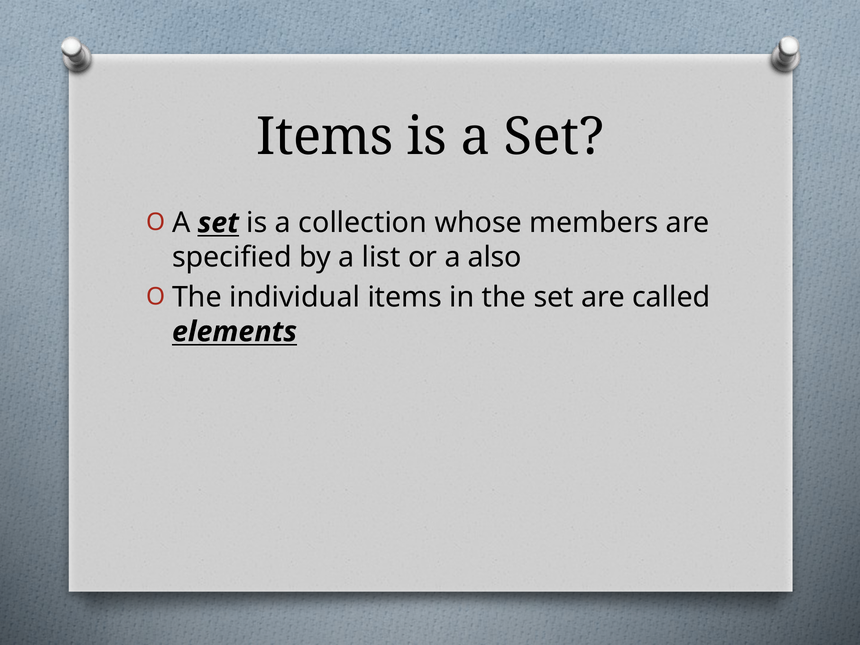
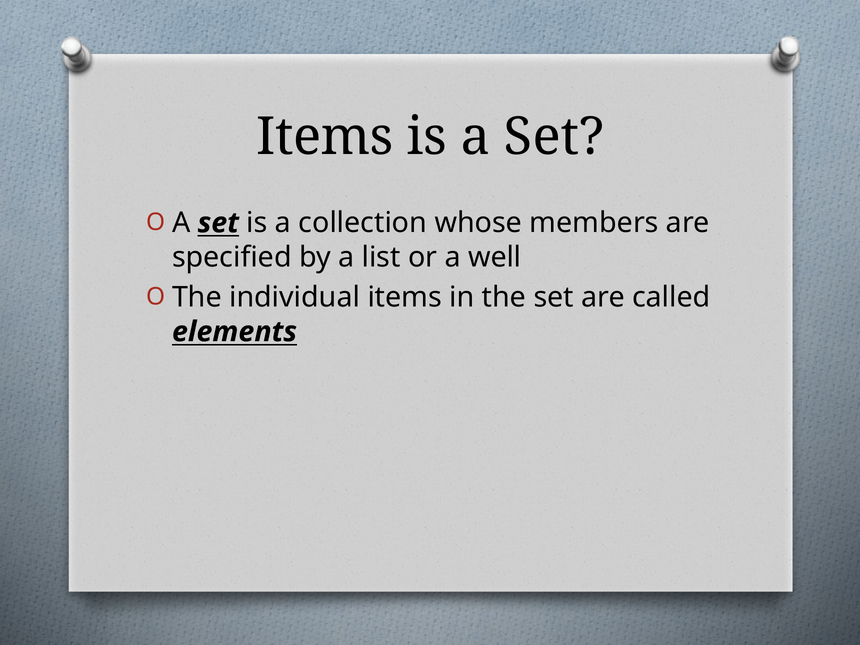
also: also -> well
